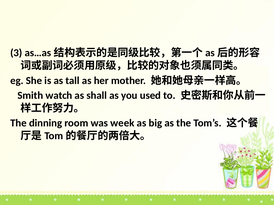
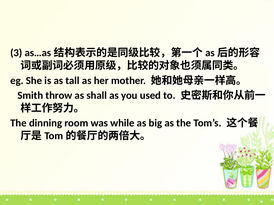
watch: watch -> throw
week: week -> while
